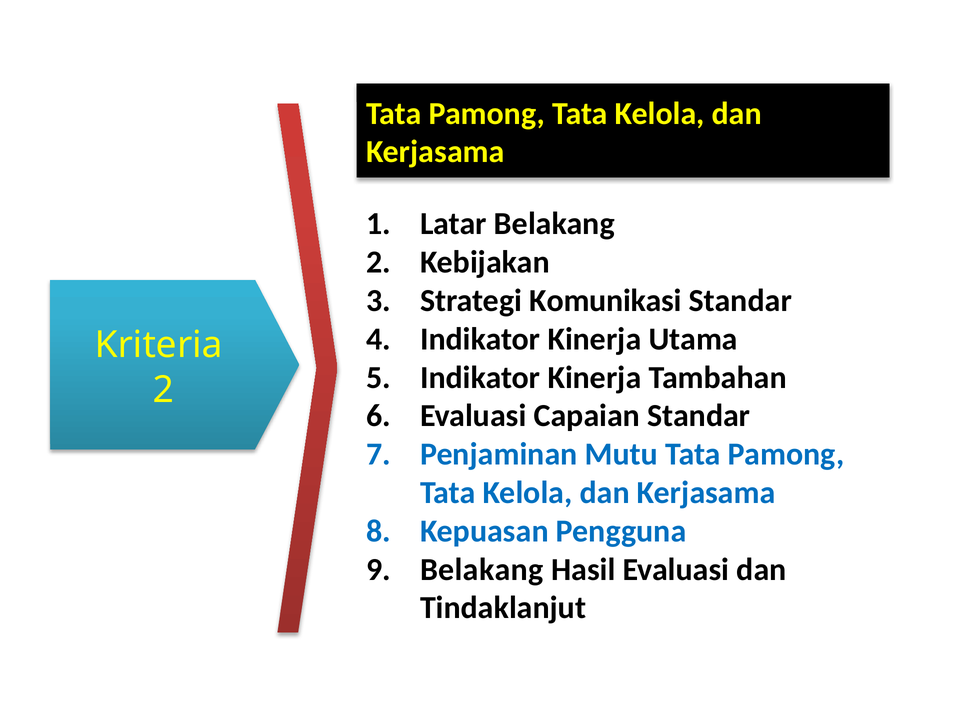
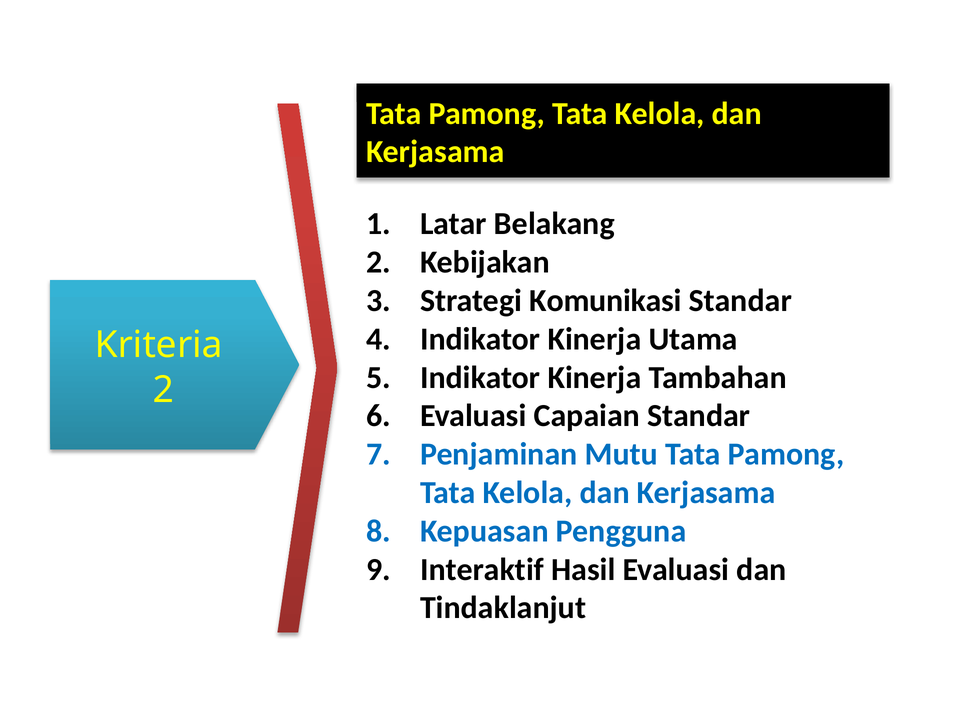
Belakang at (482, 569): Belakang -> Interaktif
